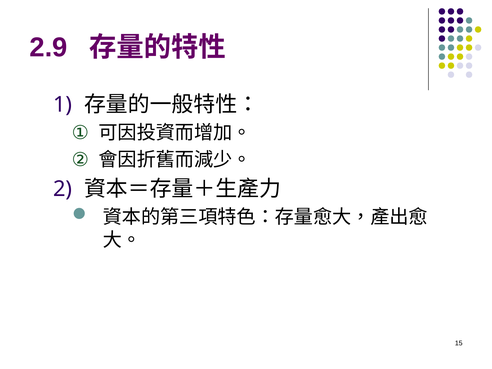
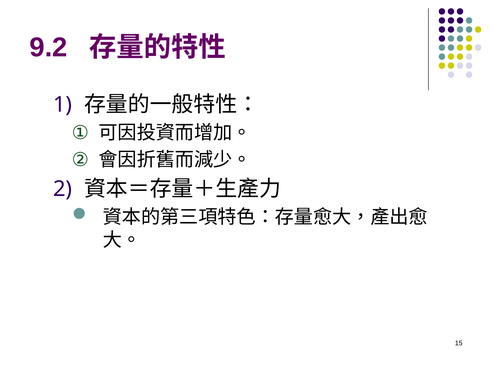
2.9: 2.9 -> 9.2
